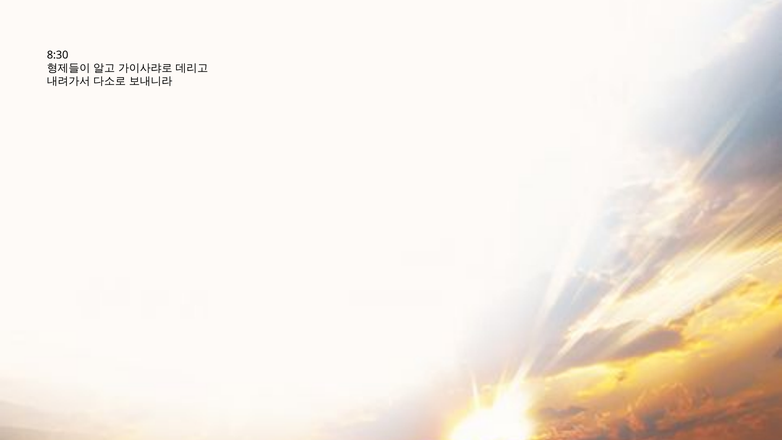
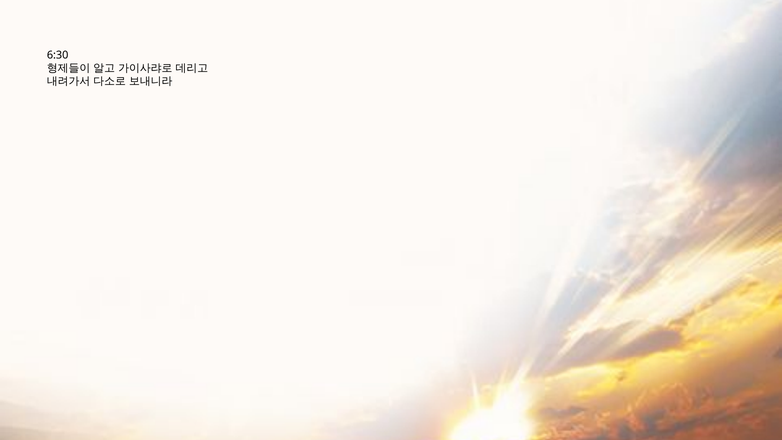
8:30: 8:30 -> 6:30
